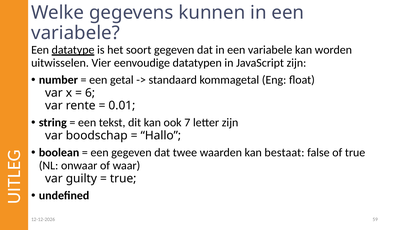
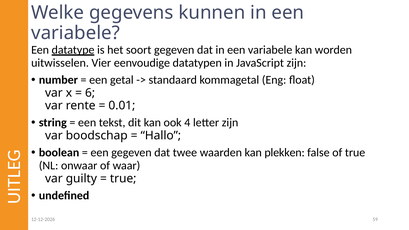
7: 7 -> 4
bestaat: bestaat -> plekken
